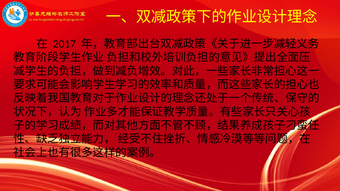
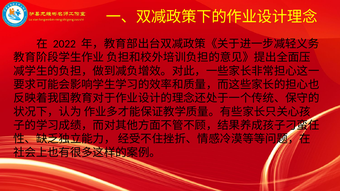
2017: 2017 -> 2022
